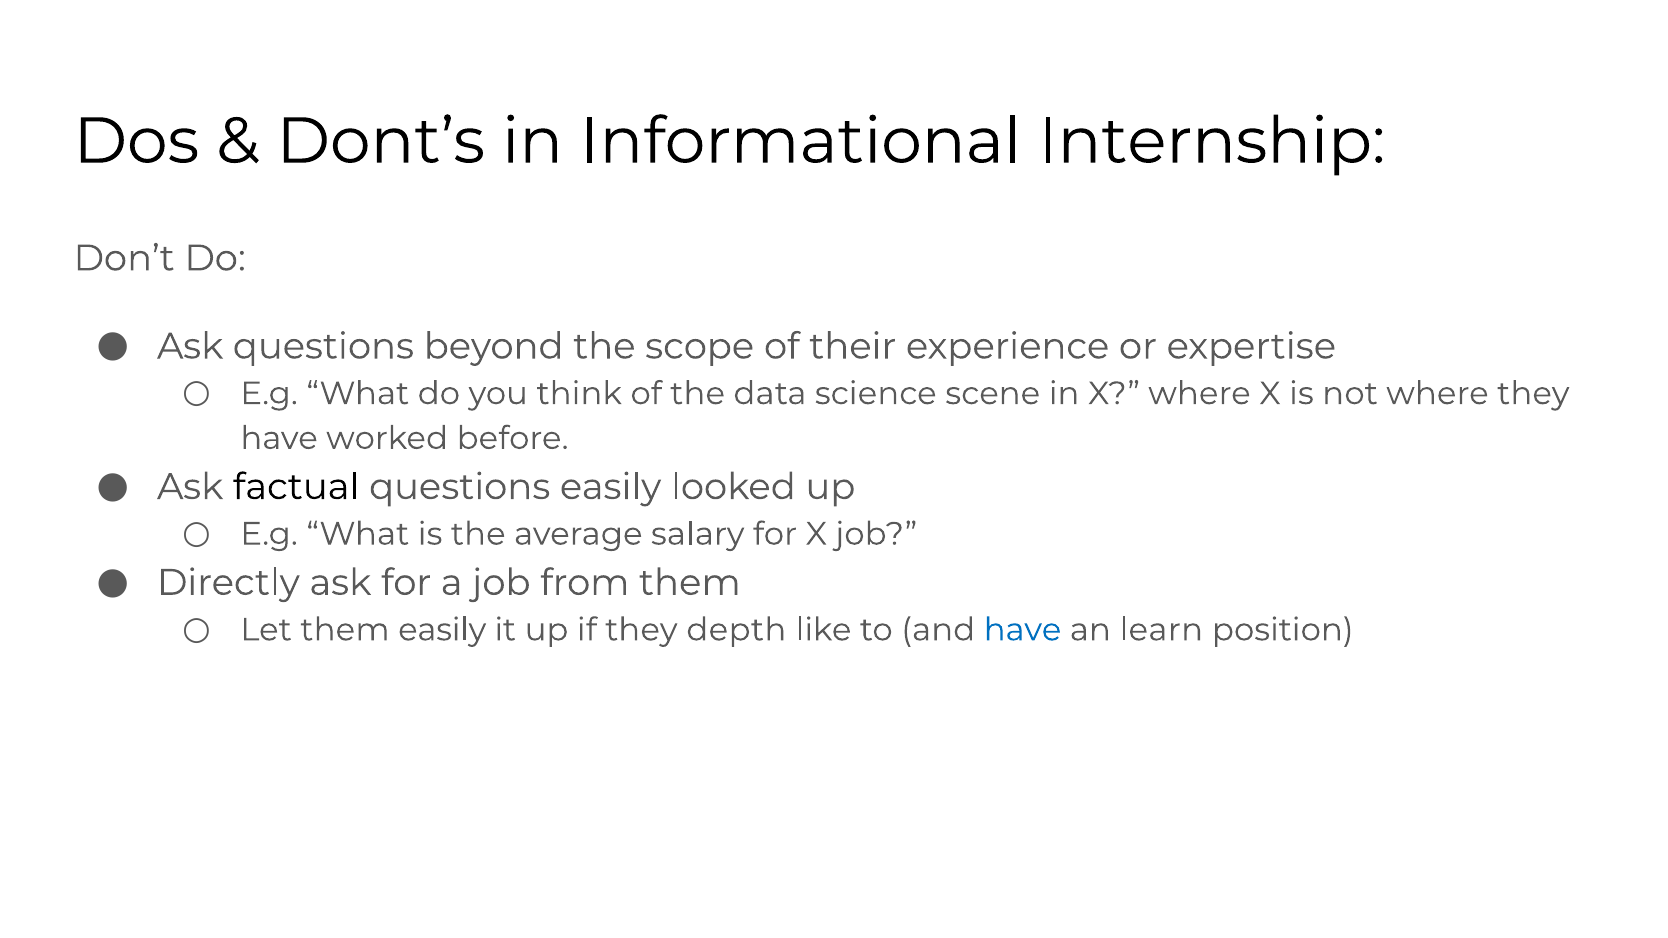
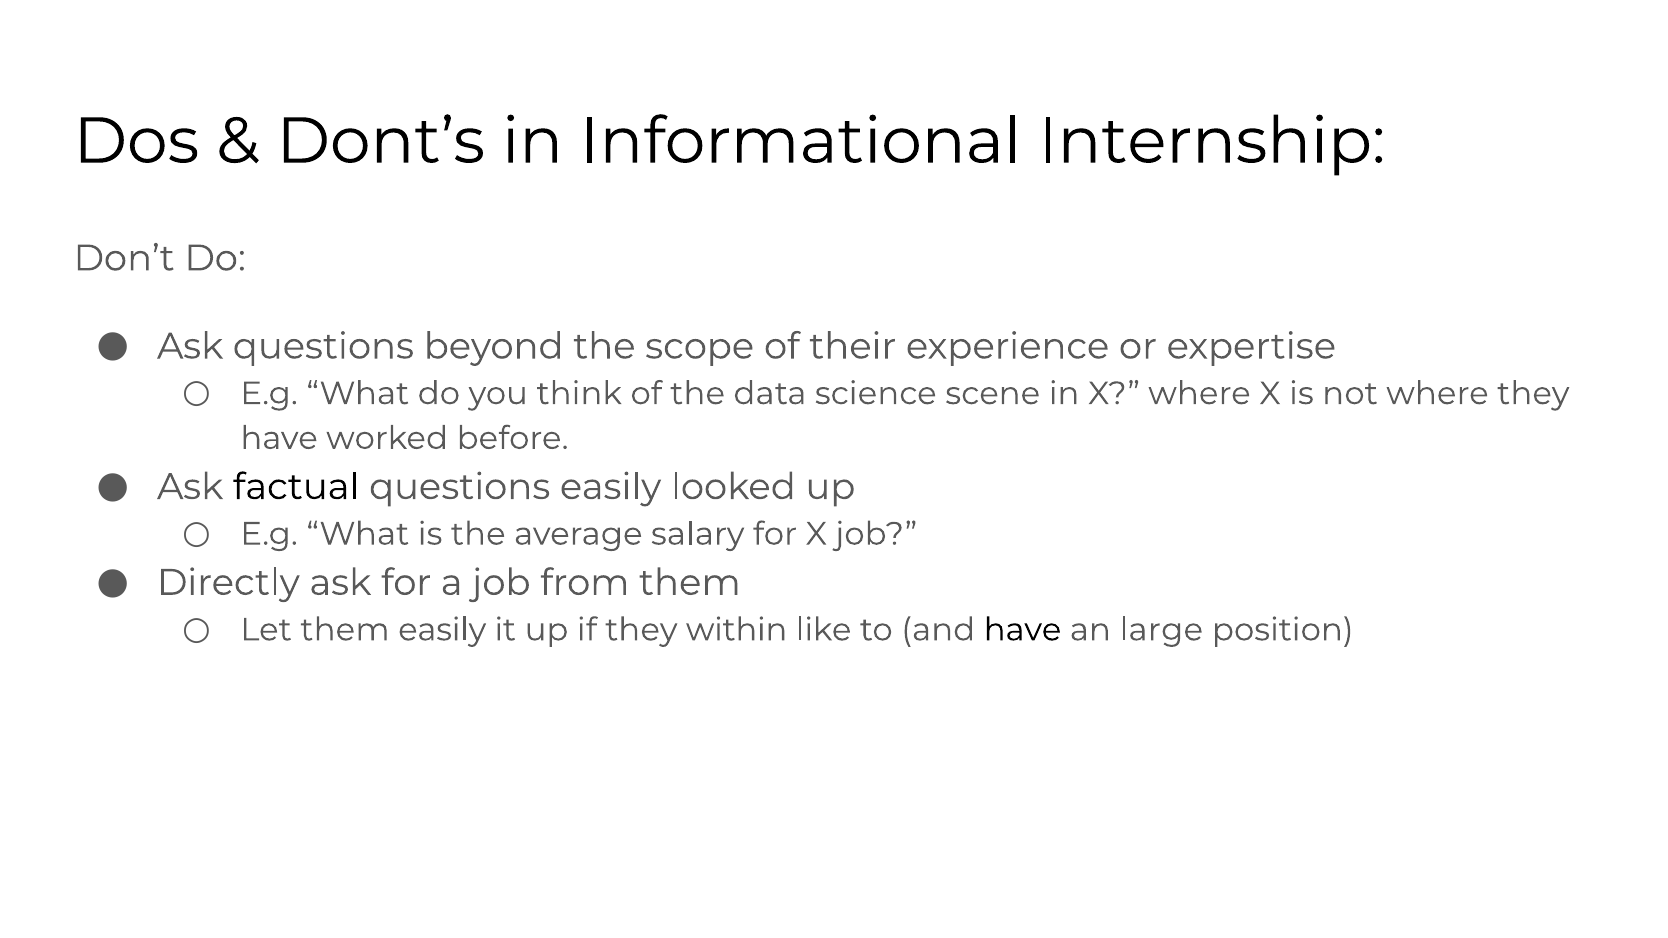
depth: depth -> within
have at (1023, 630) colour: blue -> black
learn: learn -> large
